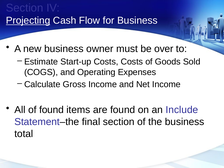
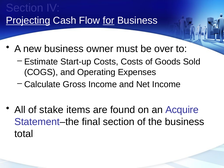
for underline: none -> present
of found: found -> stake
Include: Include -> Acquire
